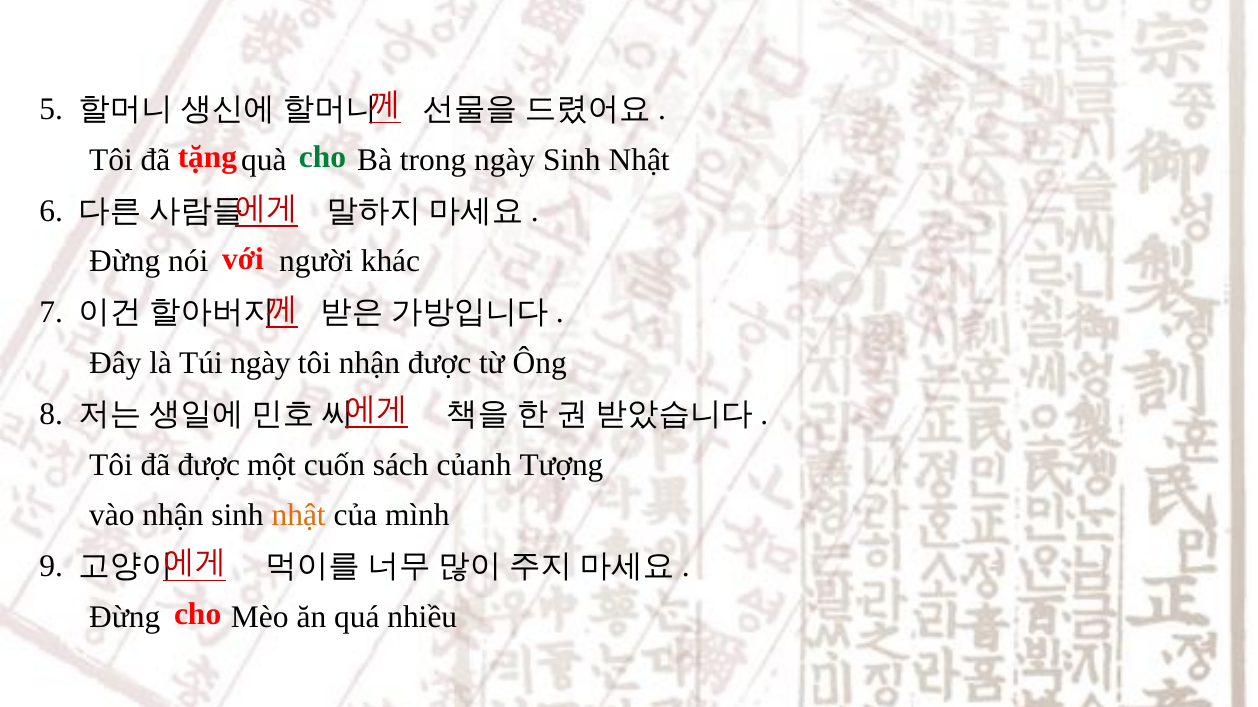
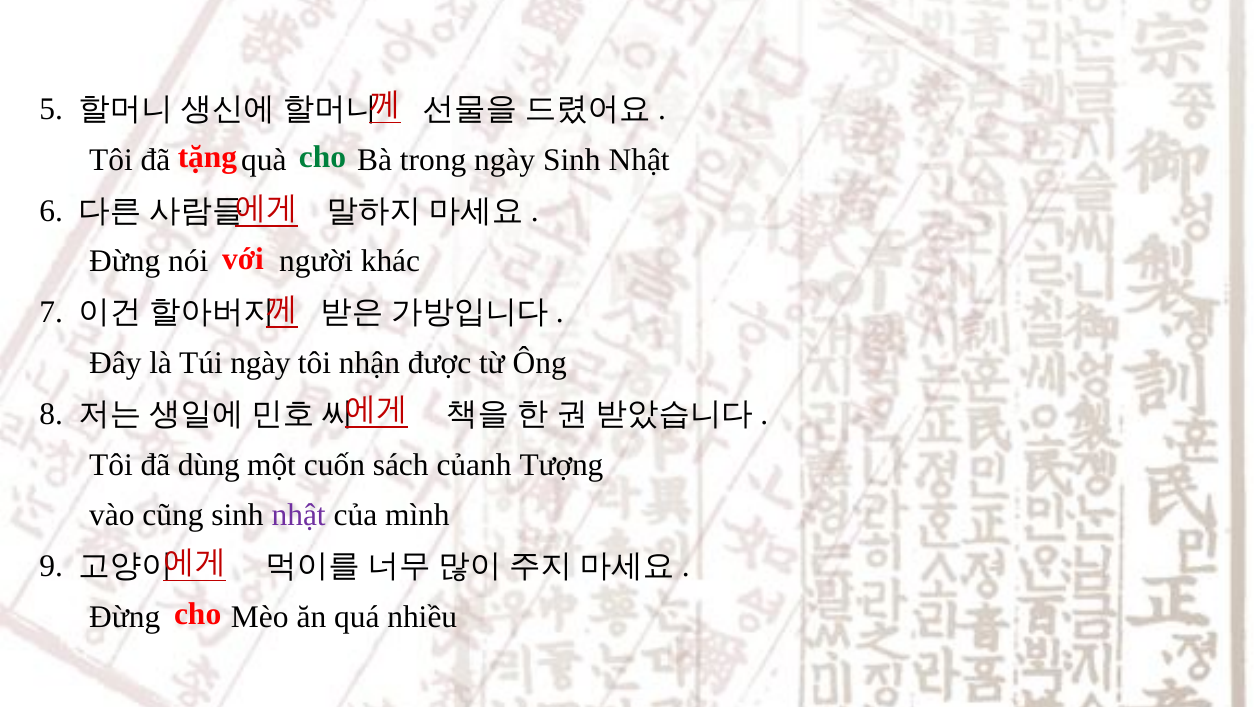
đã được: được -> dùng
vào nhận: nhận -> cũng
nhật at (299, 516) colour: orange -> purple
